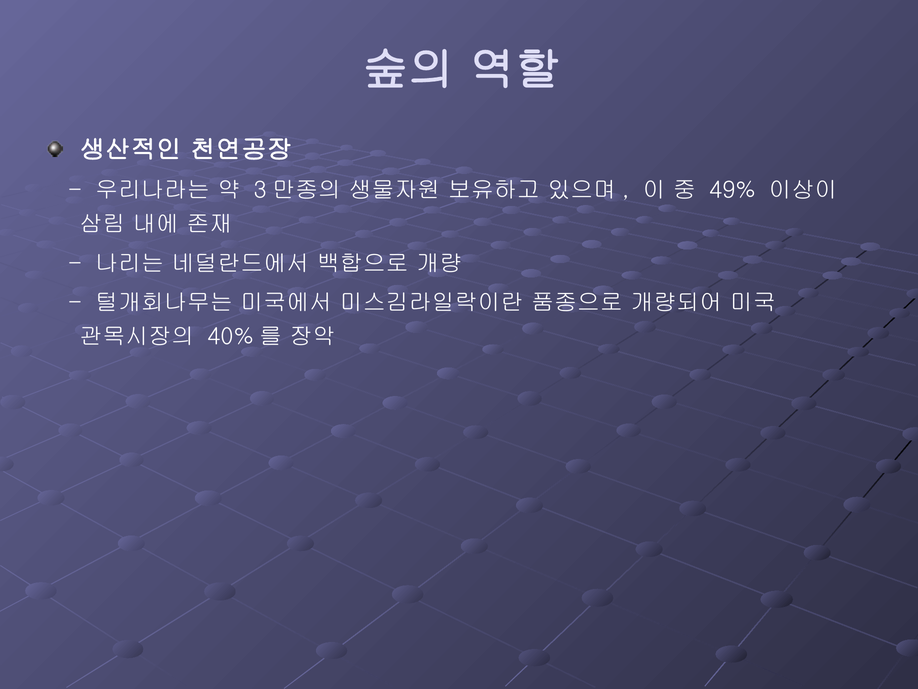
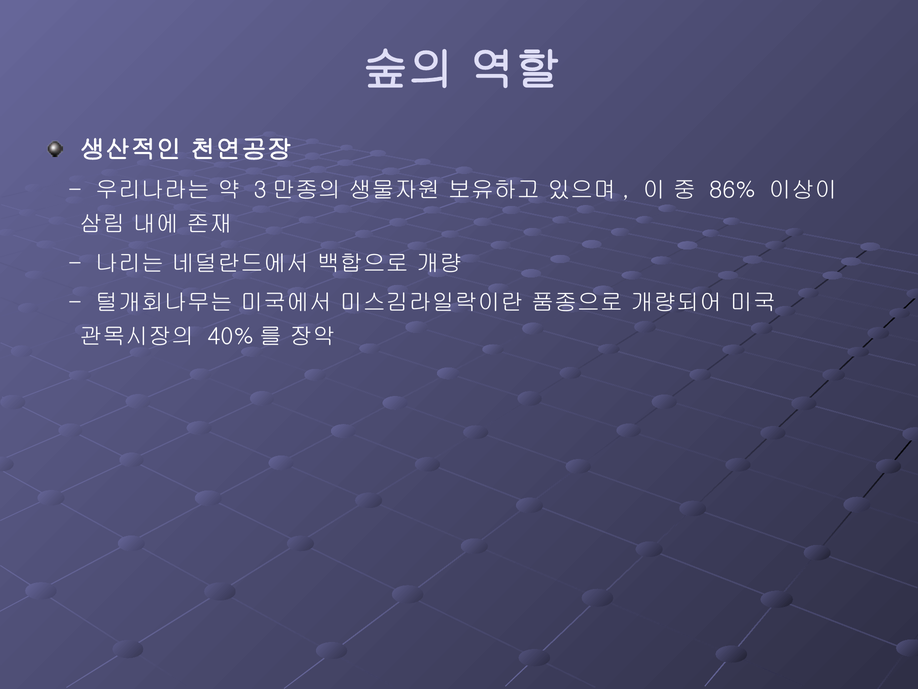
49%: 49% -> 86%
